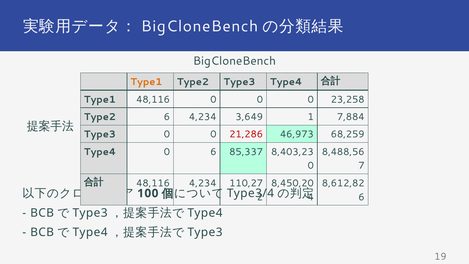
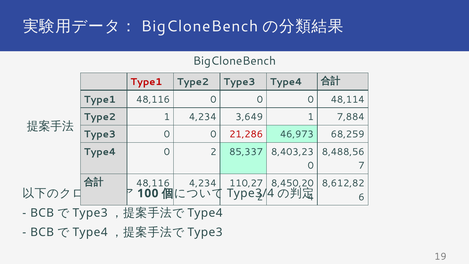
Type1 at (146, 82) colour: orange -> red
23,258: 23,258 -> 48,114
Type2 6: 6 -> 1
0 6: 6 -> 2
